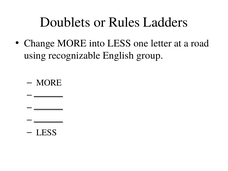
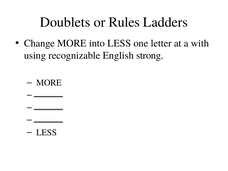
road: road -> with
group: group -> strong
